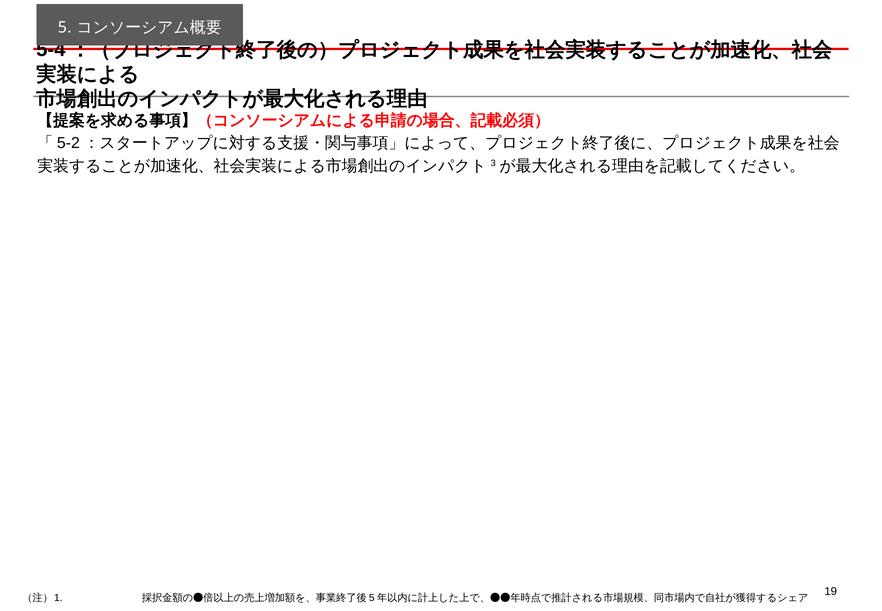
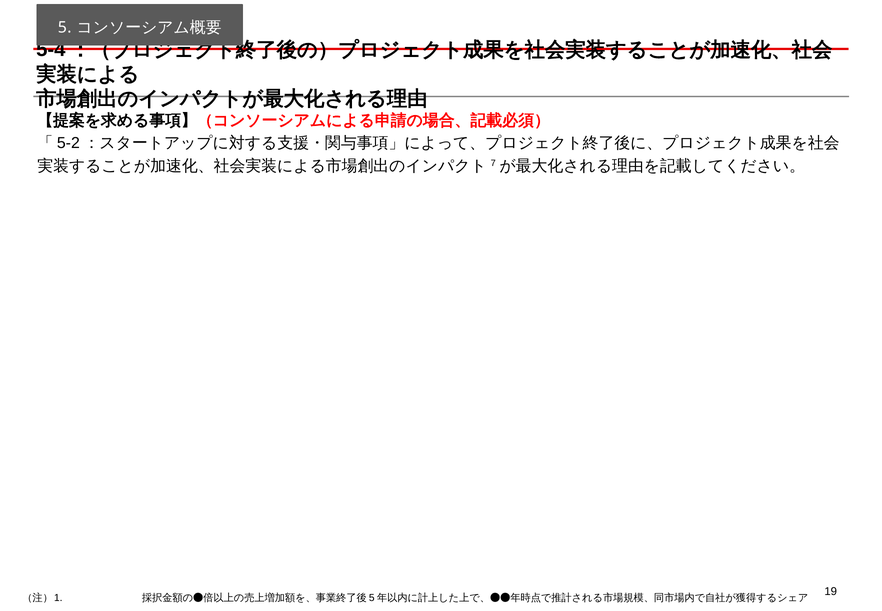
3: 3 -> 7
